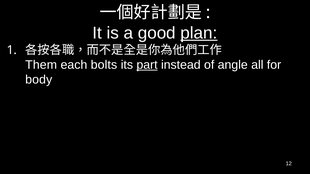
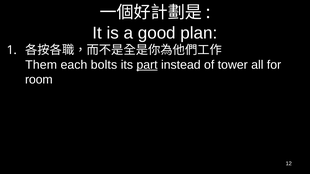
plan underline: present -> none
angle: angle -> tower
body: body -> room
